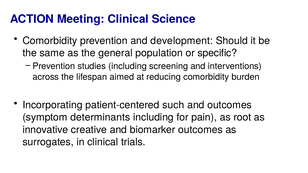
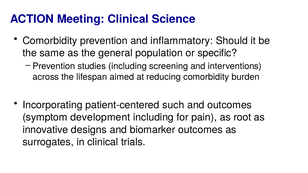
development: development -> inflammatory
determinants: determinants -> development
creative: creative -> designs
